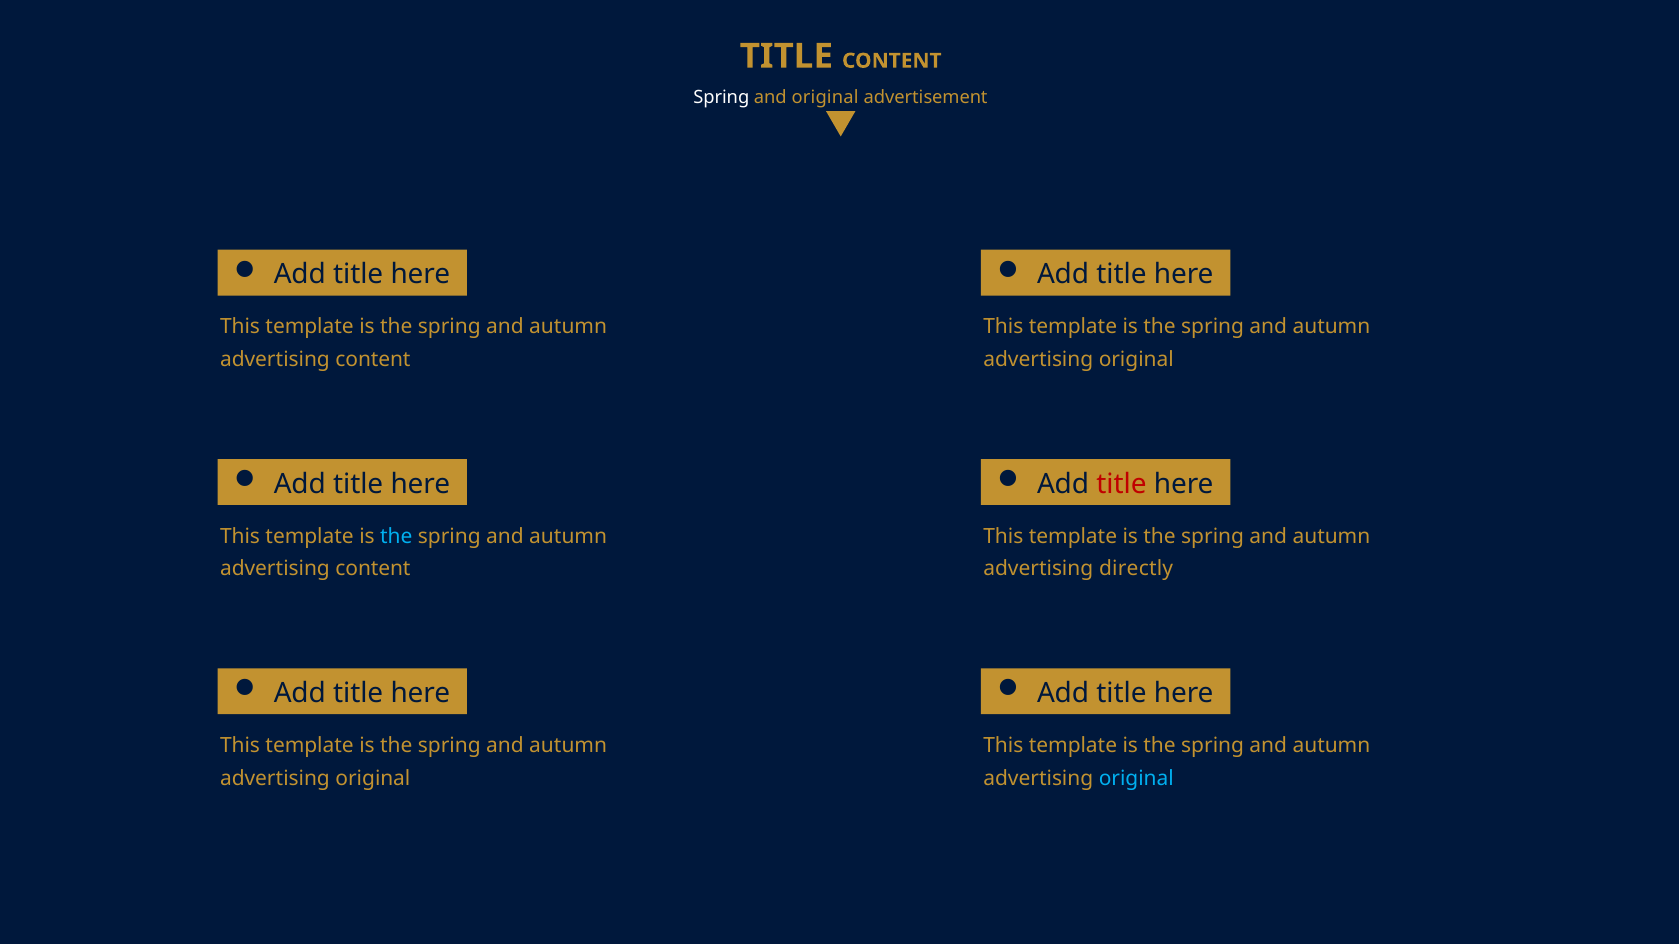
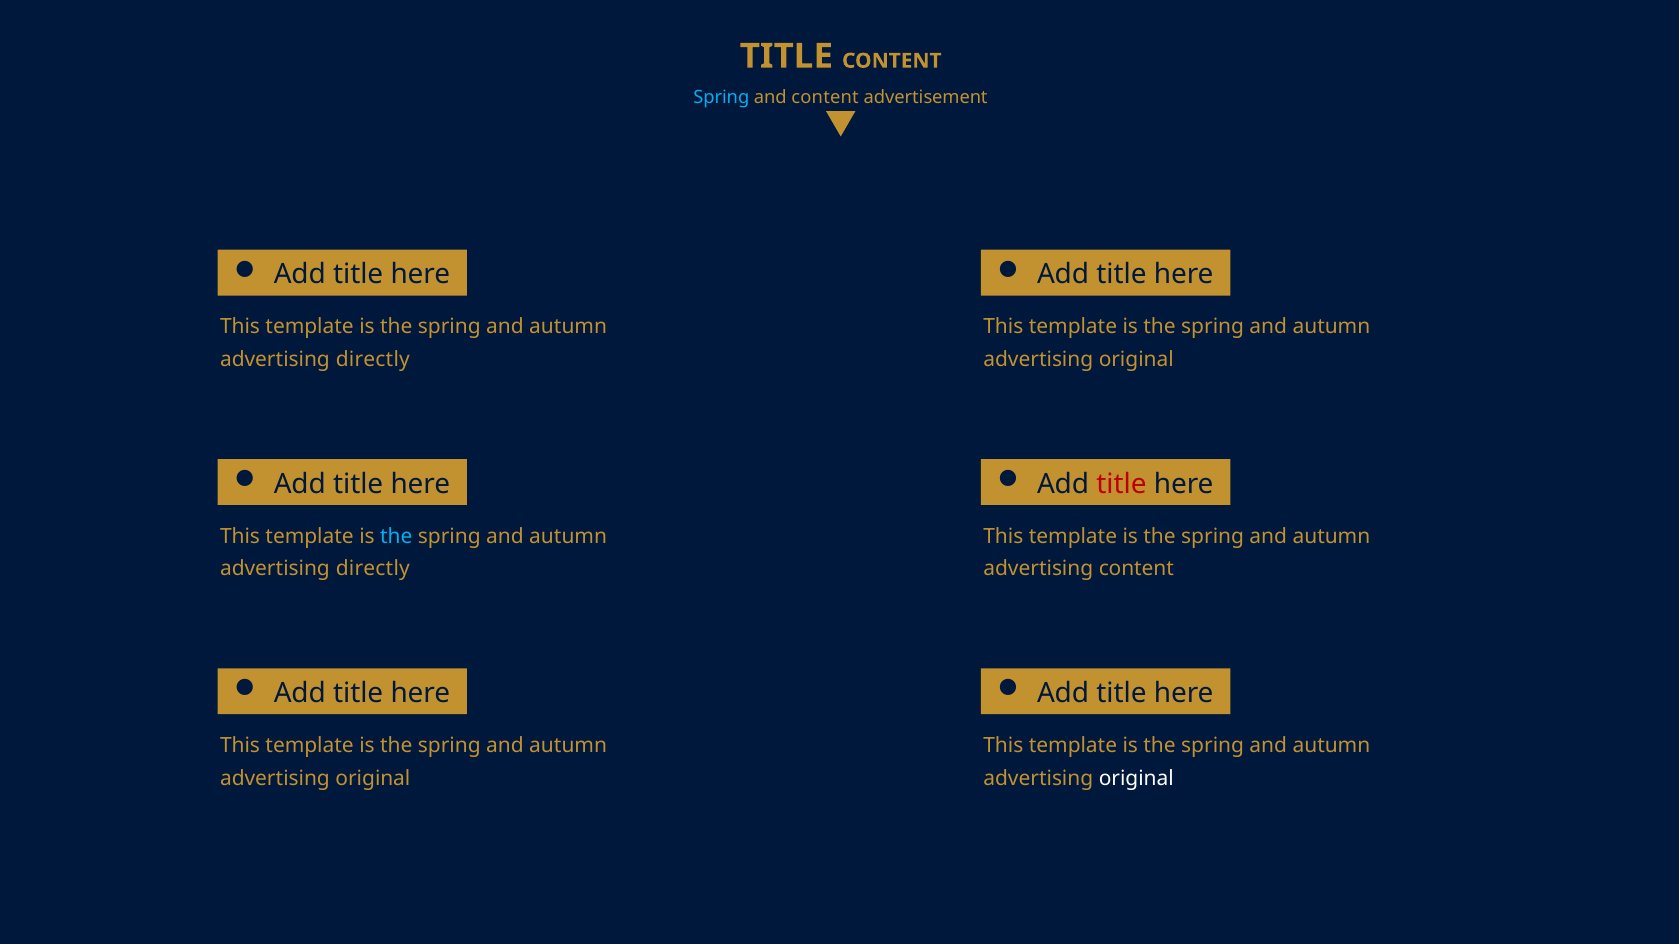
Spring at (721, 98) colour: white -> light blue
and original: original -> content
content at (373, 360): content -> directly
content at (373, 569): content -> directly
advertising directly: directly -> content
original at (1136, 779) colour: light blue -> white
